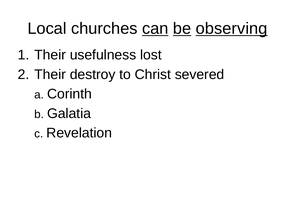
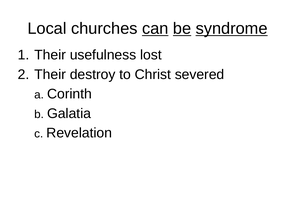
observing: observing -> syndrome
